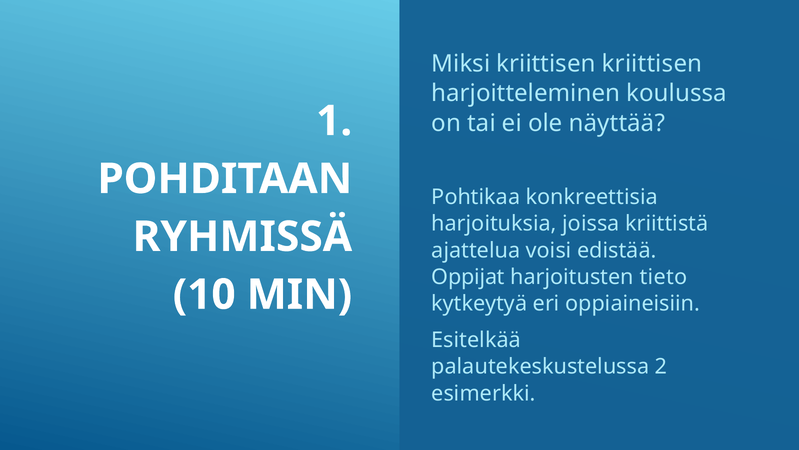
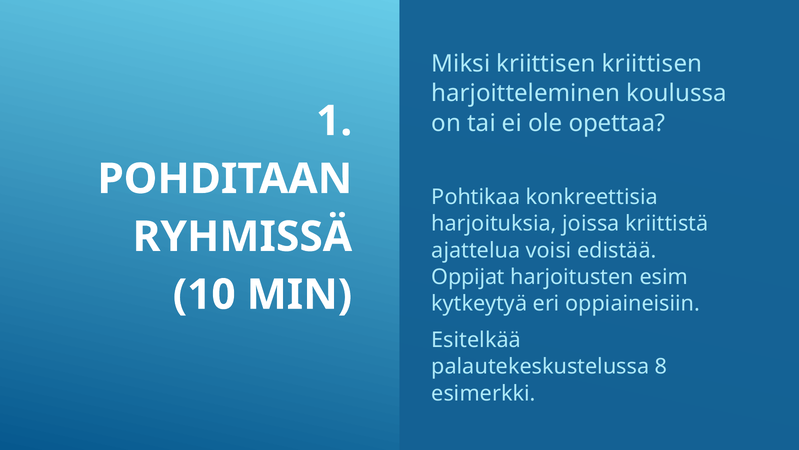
näyttää: näyttää -> opettaa
tieto: tieto -> esim
2: 2 -> 8
